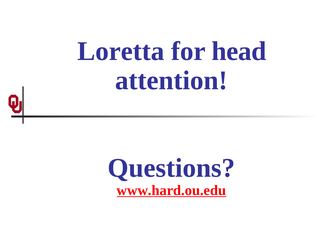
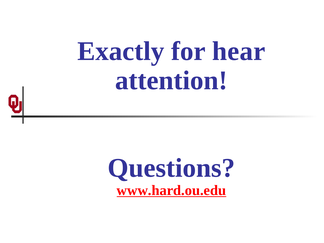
Loretta: Loretta -> Exactly
head: head -> hear
